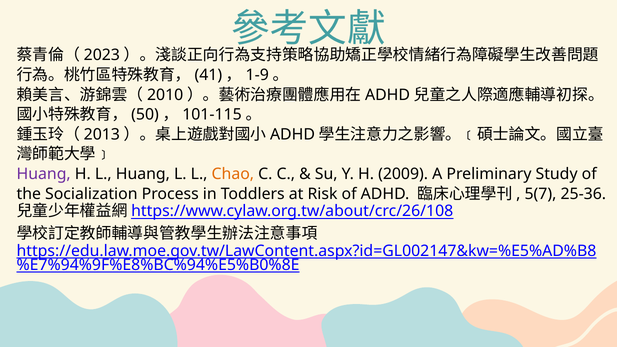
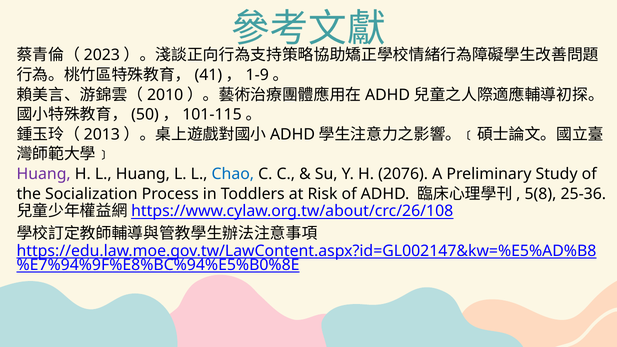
Chao colour: orange -> blue
2009: 2009 -> 2076
5(7: 5(7 -> 5(8
